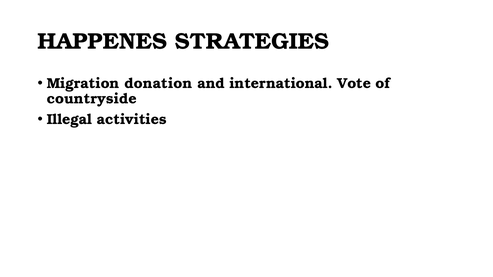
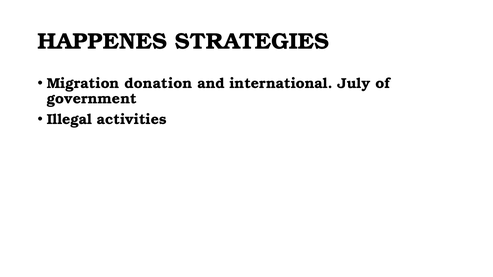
Vote: Vote -> July
countryside: countryside -> government
